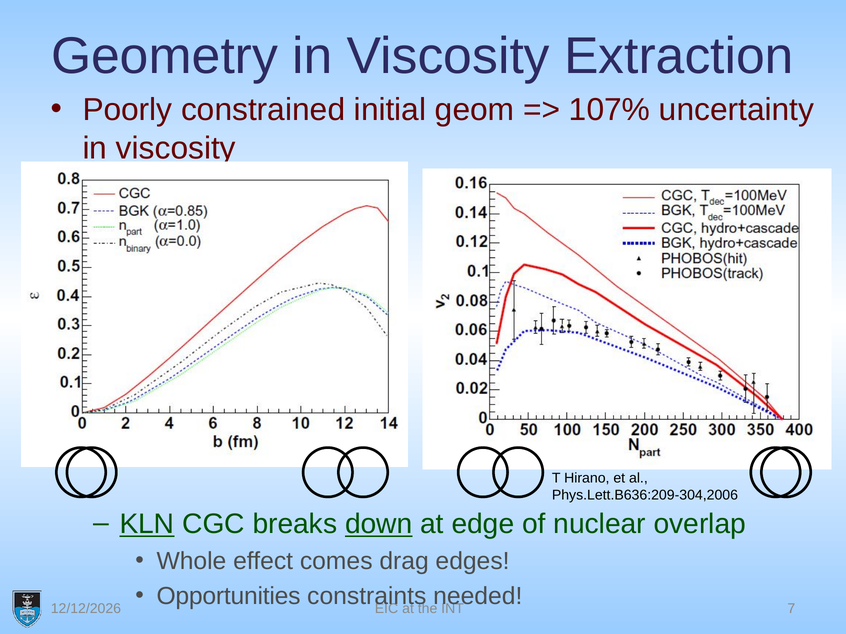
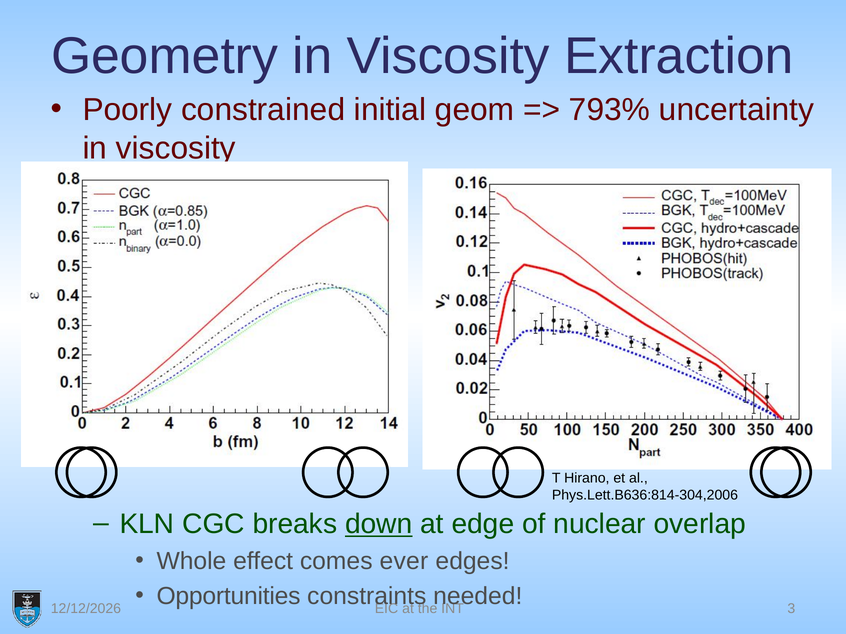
107%: 107% -> 793%
Phys.Lett.B636:209-304,2006: Phys.Lett.B636:209-304,2006 -> Phys.Lett.B636:814-304,2006
KLN underline: present -> none
drag: drag -> ever
7: 7 -> 3
